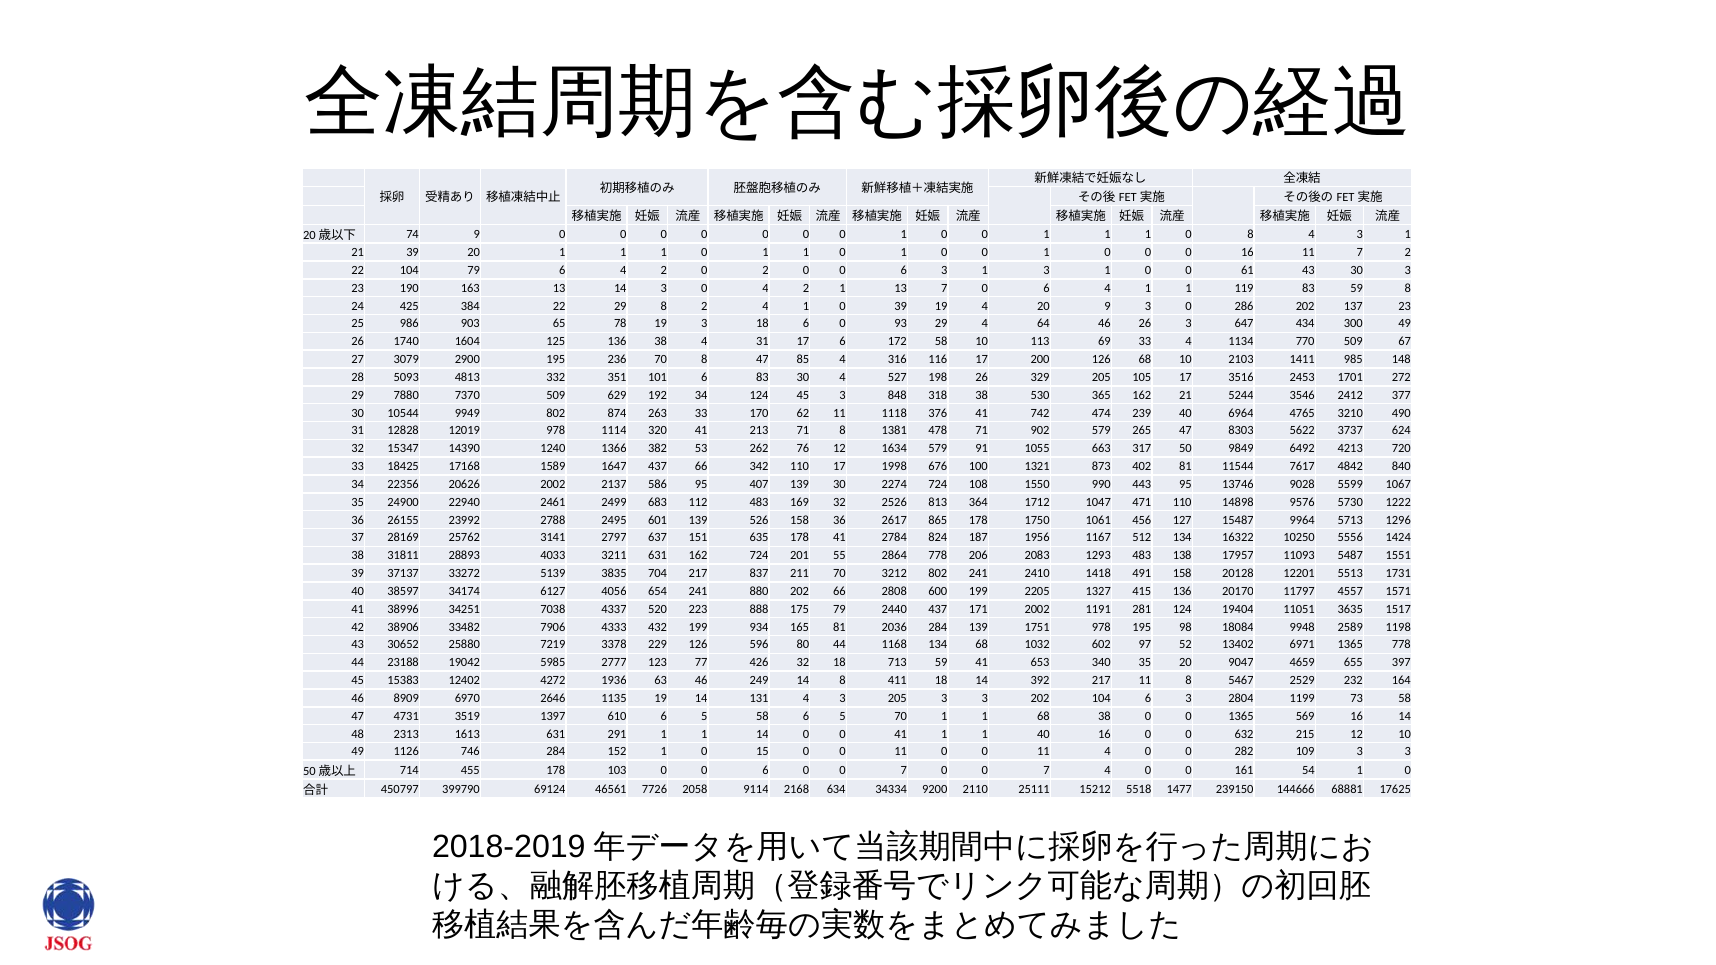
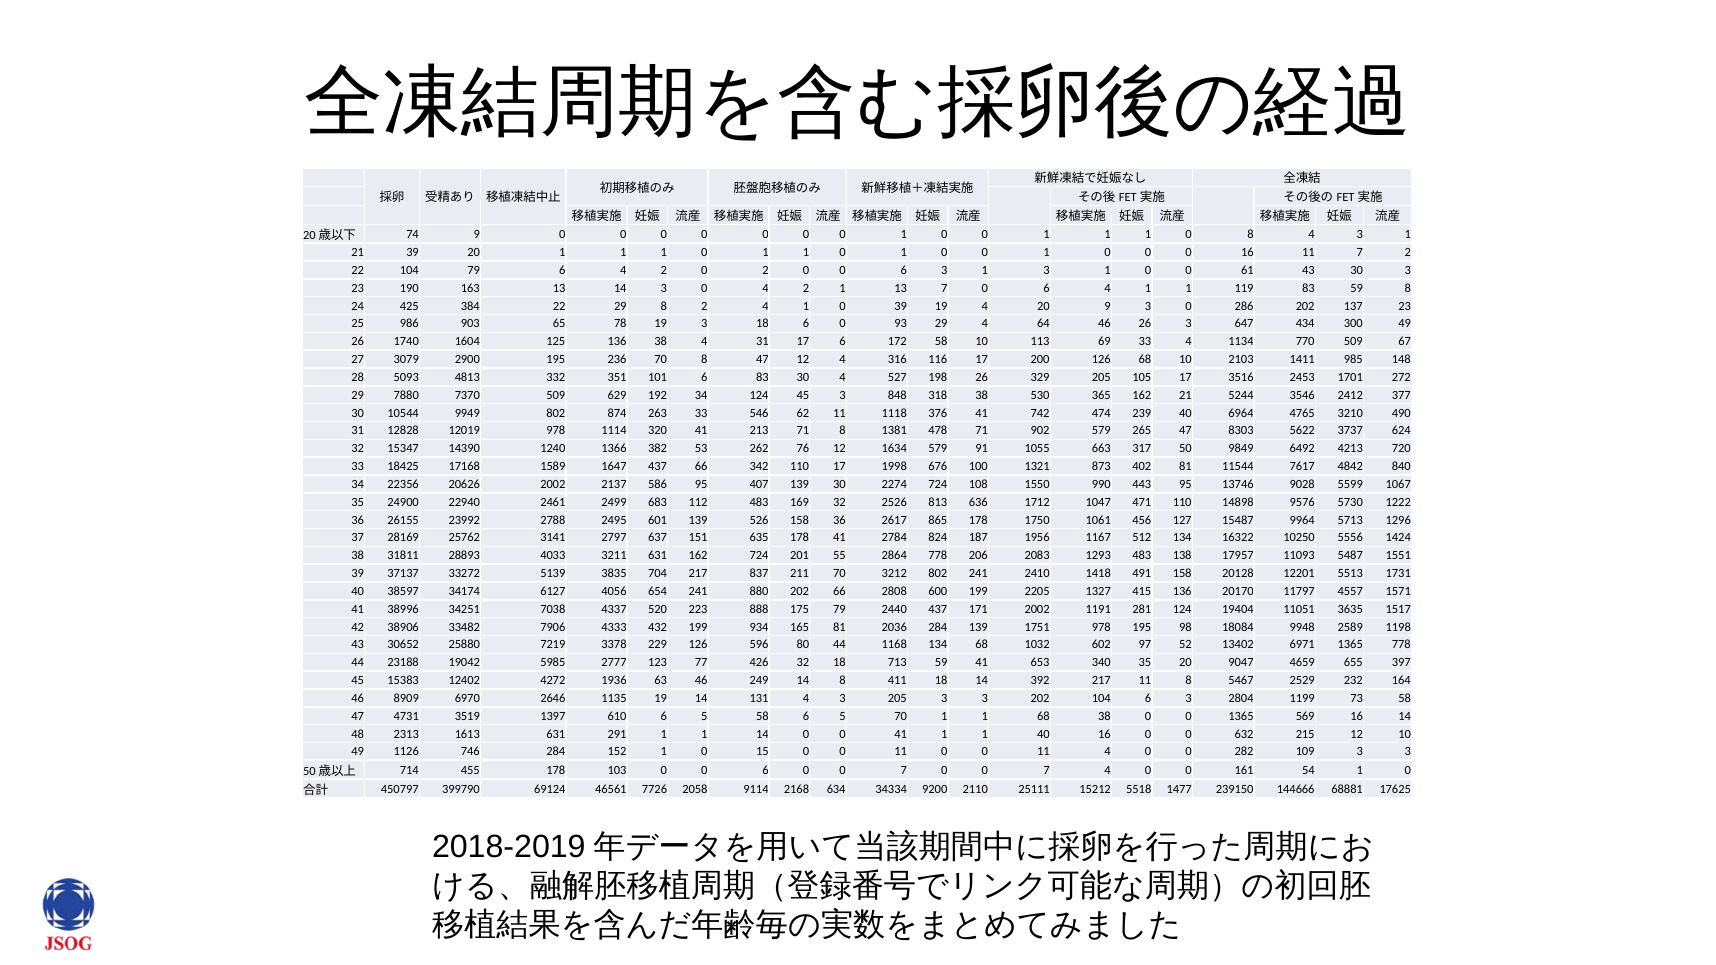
47 85: 85 -> 12
170: 170 -> 546
364: 364 -> 636
